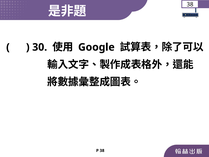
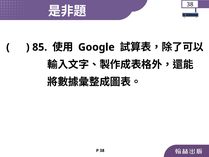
30: 30 -> 85
